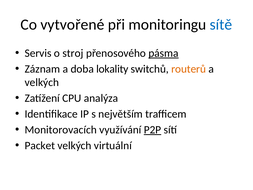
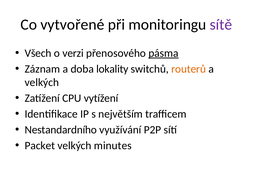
sítě colour: blue -> purple
Servis: Servis -> Všech
stroj: stroj -> verzi
analýza: analýza -> vytížení
Monitorovacích: Monitorovacích -> Nestandardního
P2P underline: present -> none
virtuální: virtuální -> minutes
